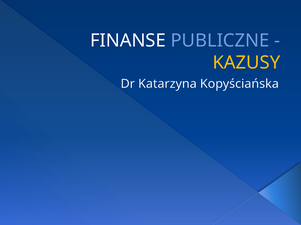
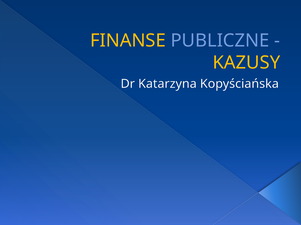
FINANSE colour: white -> yellow
